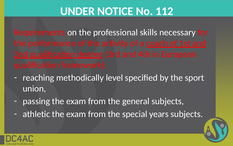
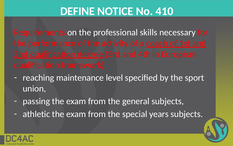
UNDER: UNDER -> DEFINE
112: 112 -> 410
methodically: methodically -> maintenance
